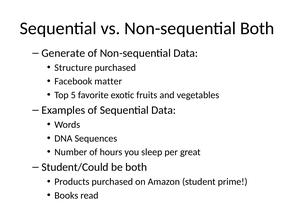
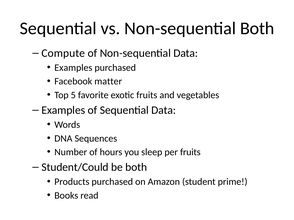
Generate: Generate -> Compute
Structure at (73, 68): Structure -> Examples
per great: great -> fruits
